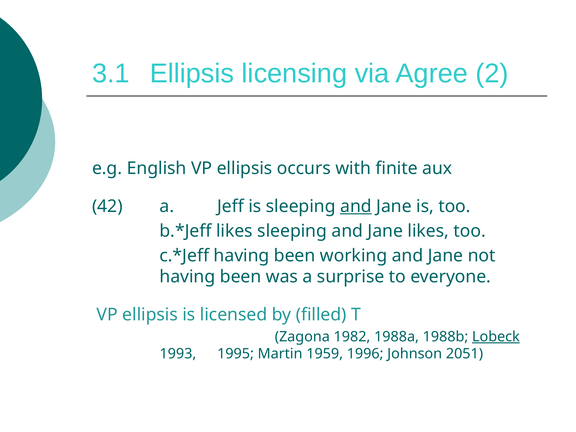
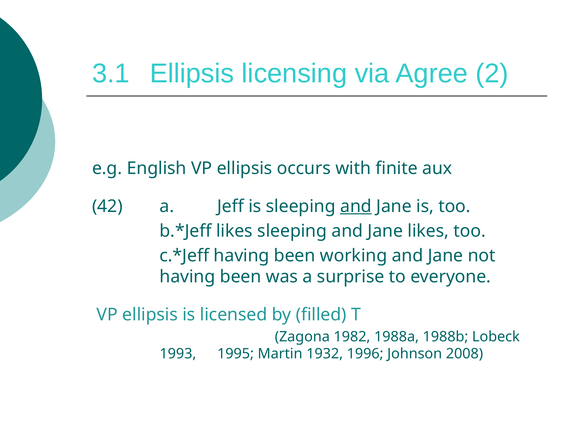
Lobeck underline: present -> none
1959: 1959 -> 1932
2051: 2051 -> 2008
